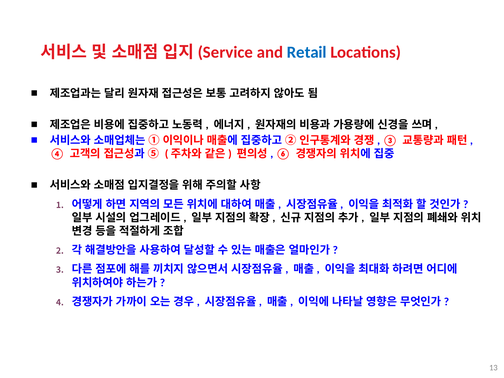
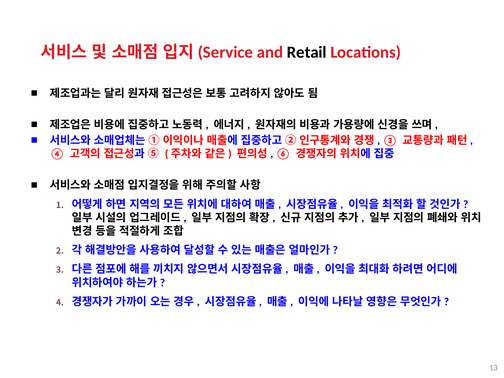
Retail colour: blue -> black
